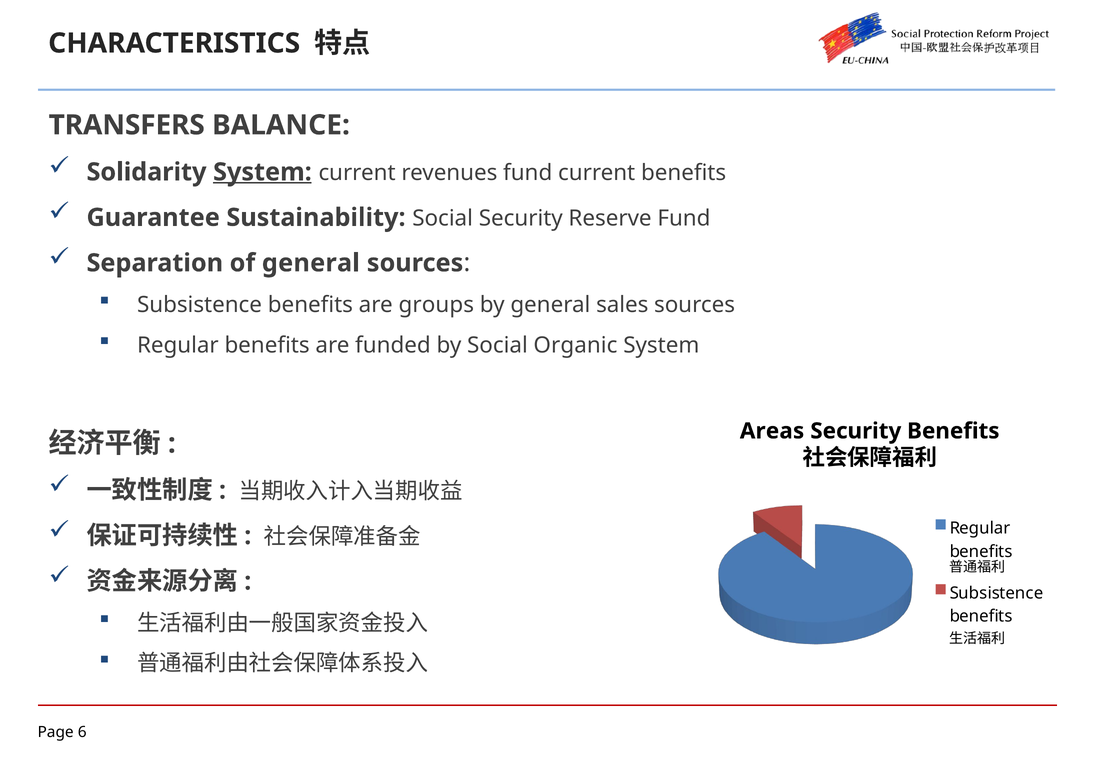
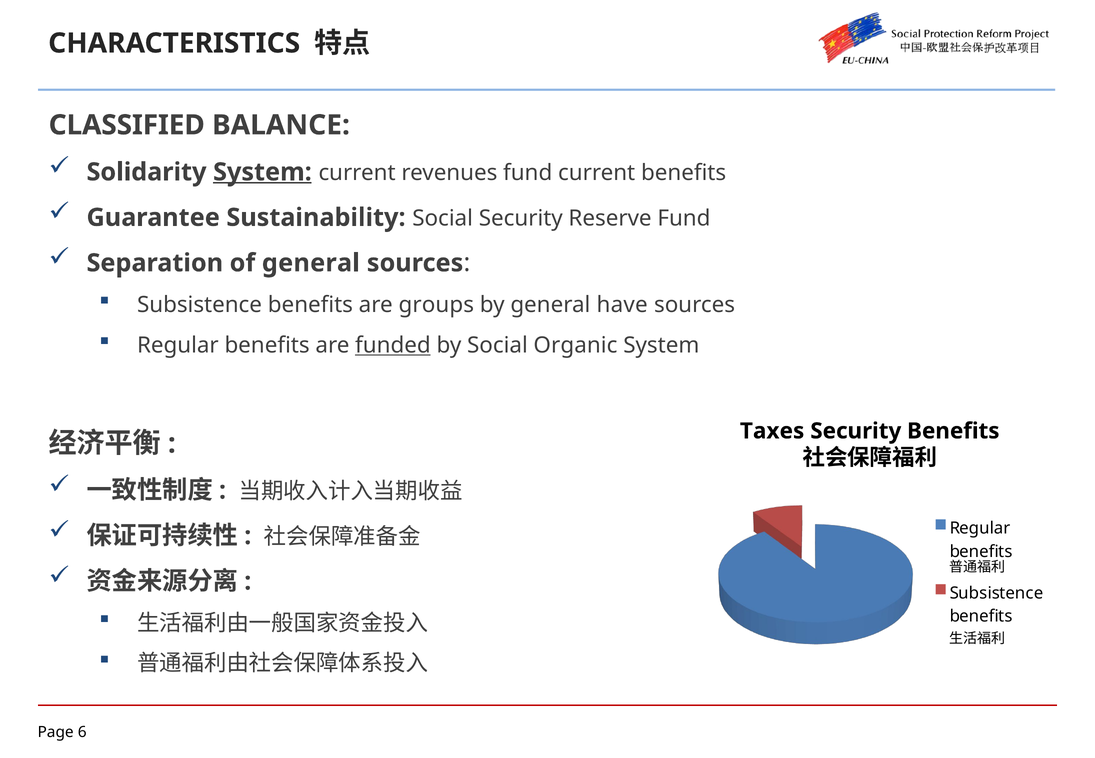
TRANSFERS: TRANSFERS -> CLASSIFIED
sales: sales -> have
funded underline: none -> present
Areas: Areas -> Taxes
